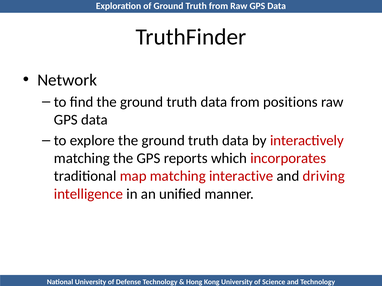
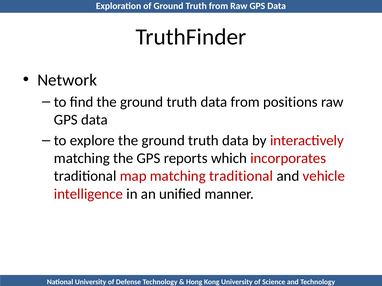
matching interactive: interactive -> traditional
driving: driving -> vehicle
